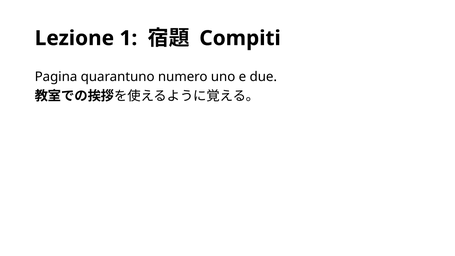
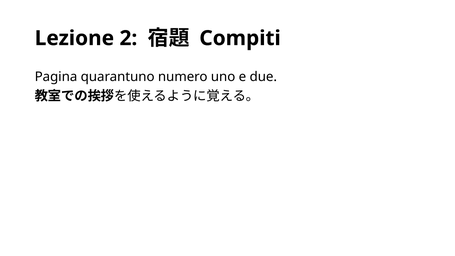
1: 1 -> 2
